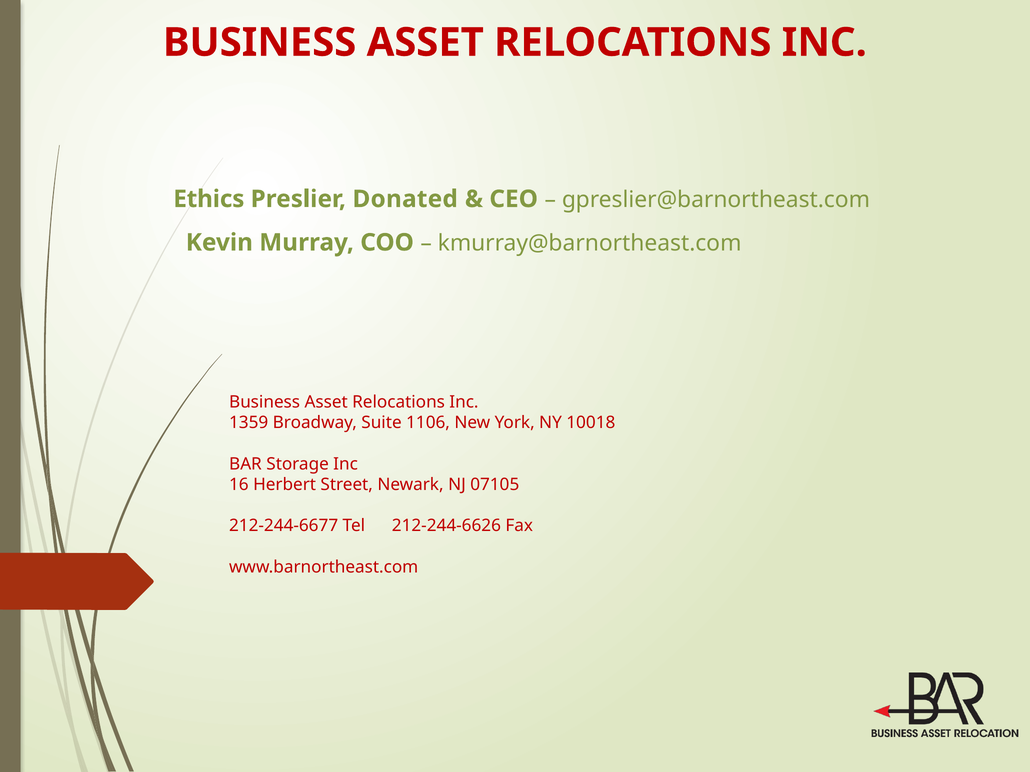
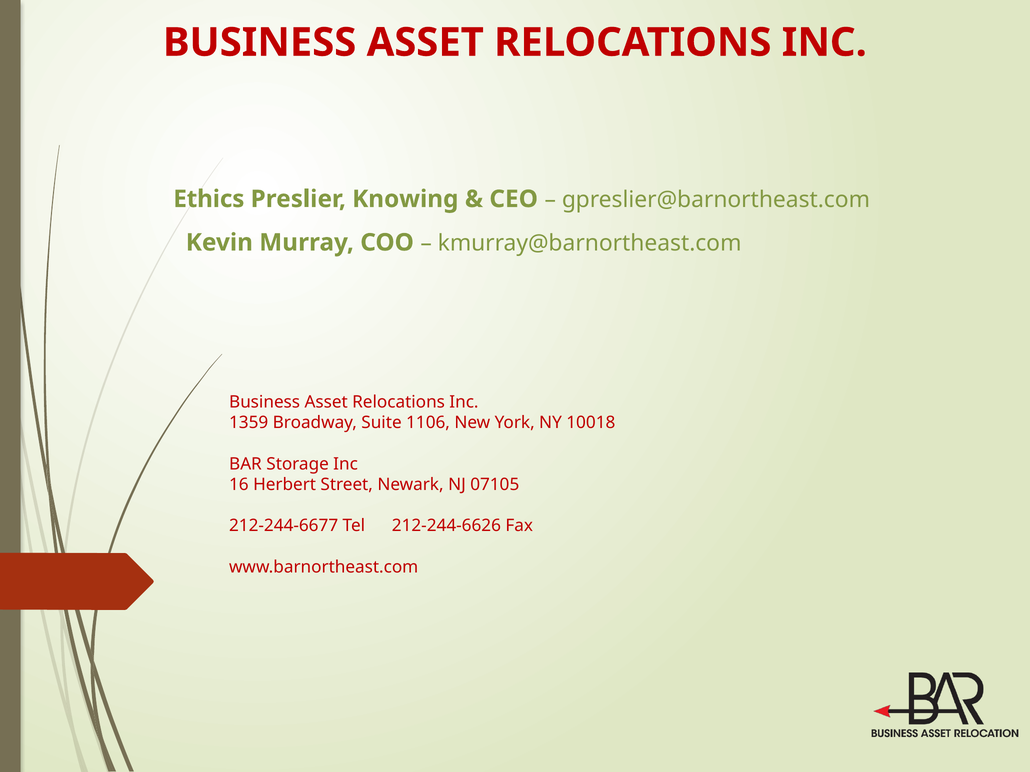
Donated: Donated -> Knowing
